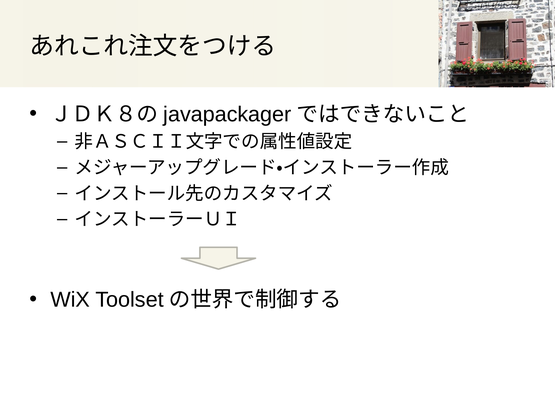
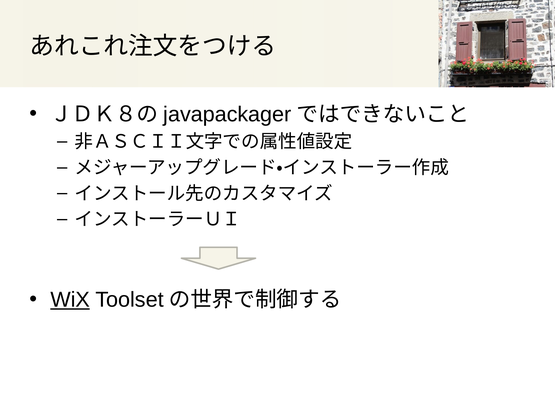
WiX underline: none -> present
